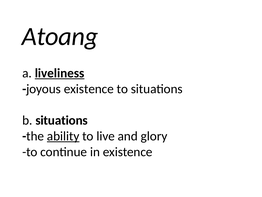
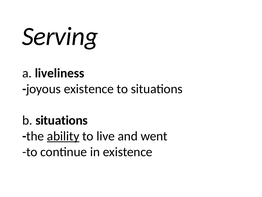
Atoang: Atoang -> Serving
liveliness underline: present -> none
glory: glory -> went
